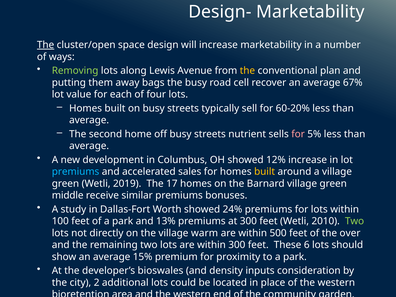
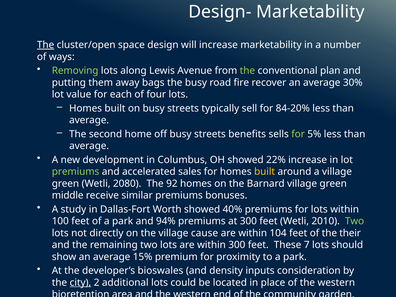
the at (247, 71) colour: yellow -> light green
cell: cell -> fire
67%: 67% -> 30%
60-20%: 60-20% -> 84-20%
nutrient: nutrient -> benefits
for at (298, 134) colour: pink -> light green
12%: 12% -> 22%
premiums at (76, 172) colour: light blue -> light green
2019: 2019 -> 2080
17: 17 -> 92
24%: 24% -> 40%
13%: 13% -> 94%
warm: warm -> cause
500: 500 -> 104
over: over -> their
6: 6 -> 7
city underline: none -> present
